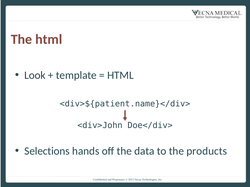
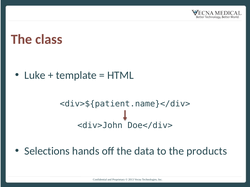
The html: html -> class
Look: Look -> Luke
